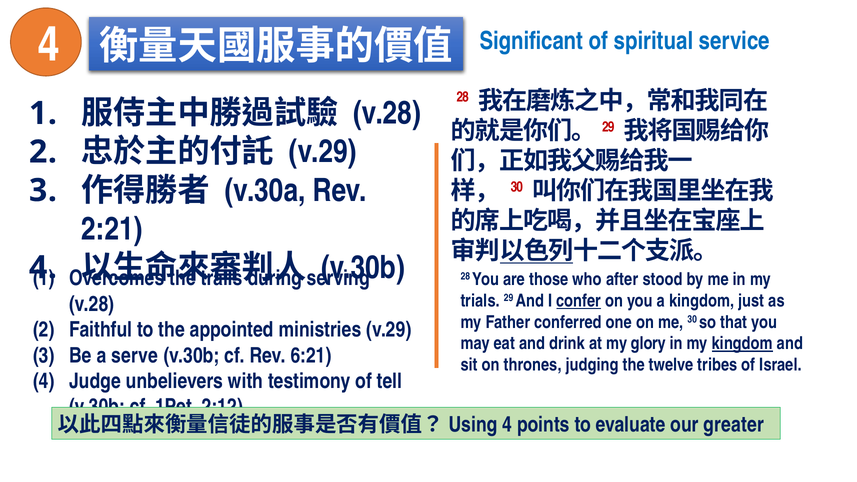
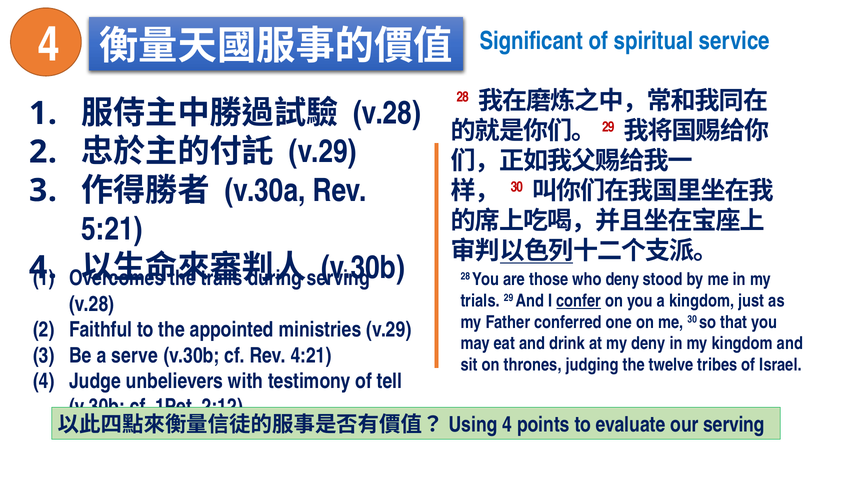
2:21: 2:21 -> 5:21
who after: after -> deny
my glory: glory -> deny
kingdom at (742, 344) underline: present -> none
6:21: 6:21 -> 4:21
our greater: greater -> serving
